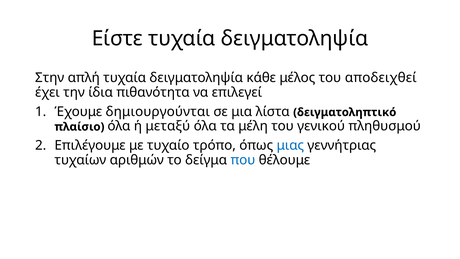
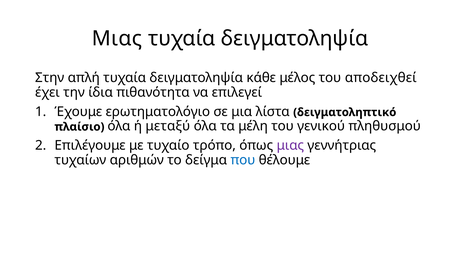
Είστε at (117, 39): Είστε -> Μιας
δημιουργούνται: δημιουργούνται -> ερωτηματολόγιο
μιας at (290, 145) colour: blue -> purple
